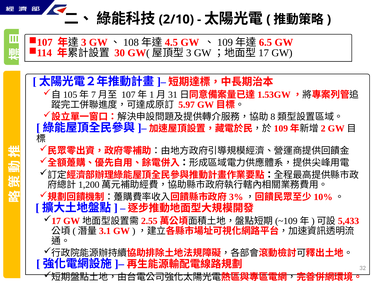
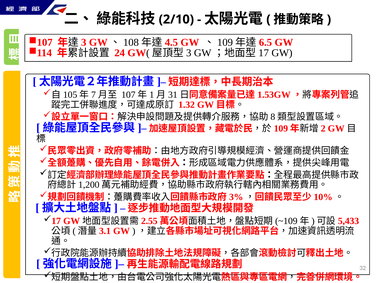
30: 30 -> 24
5.97: 5.97 -> 1.32
